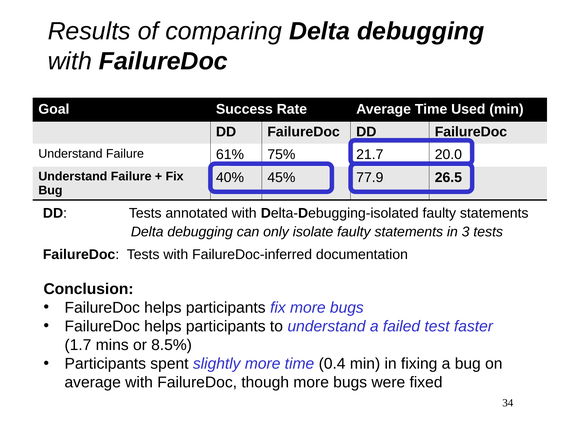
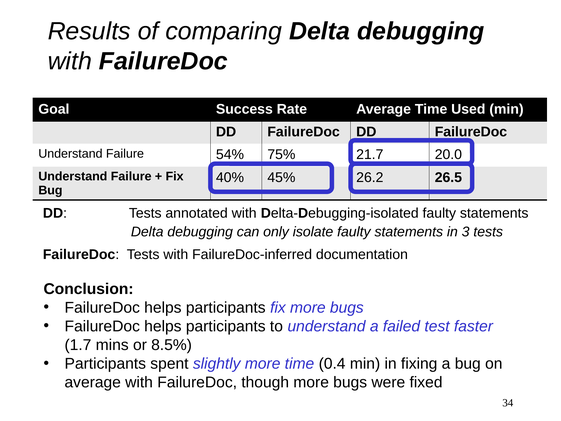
61%: 61% -> 54%
77.9: 77.9 -> 26.2
